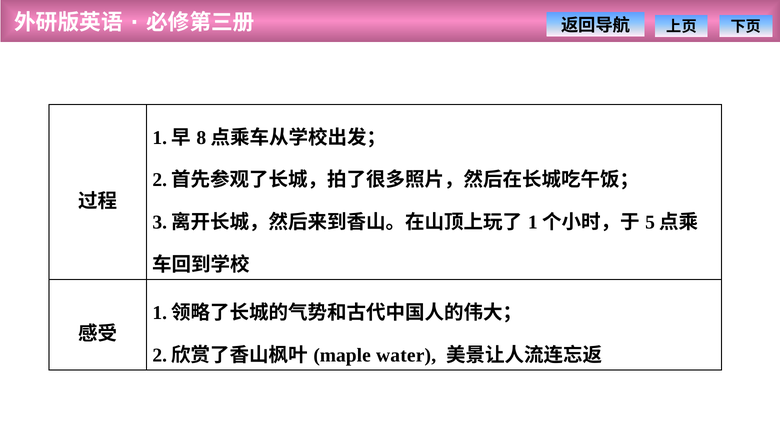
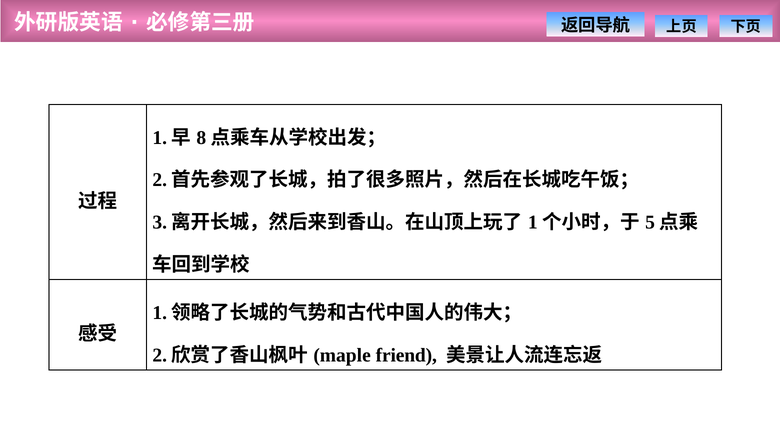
water: water -> friend
